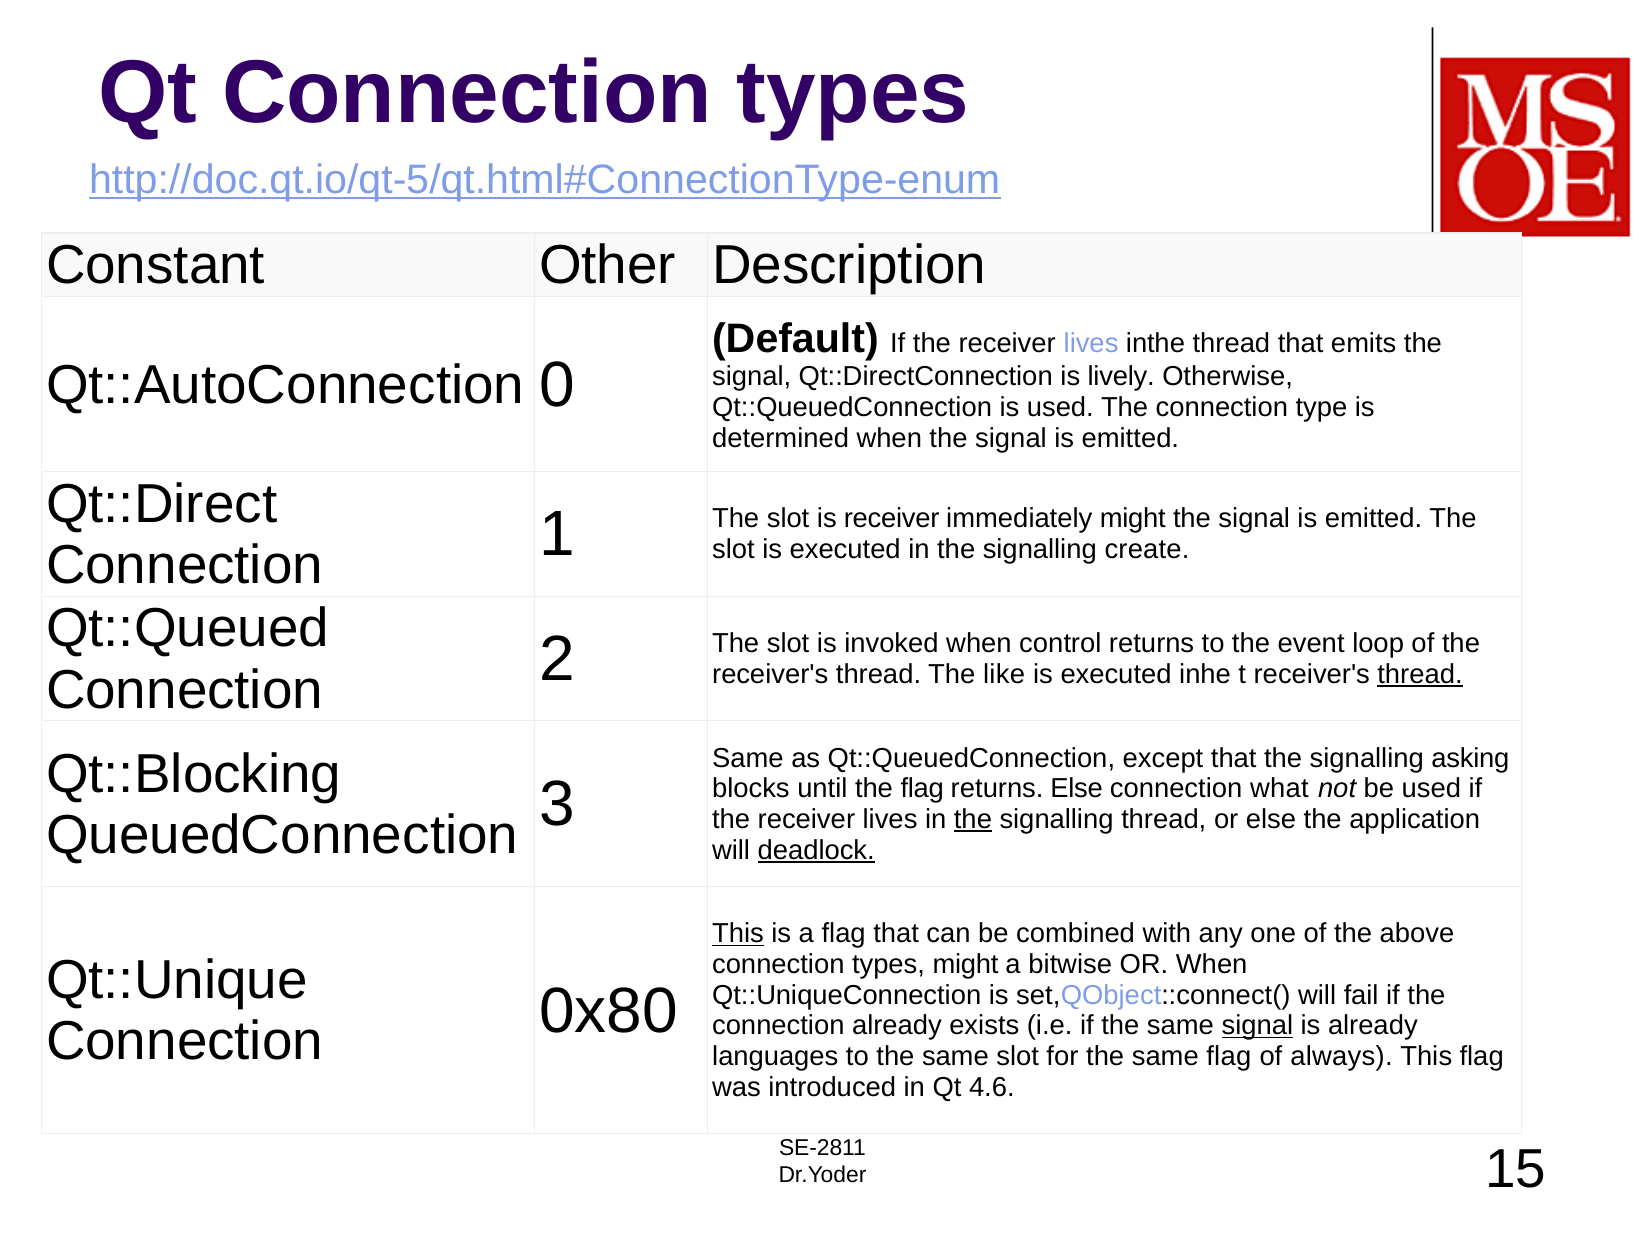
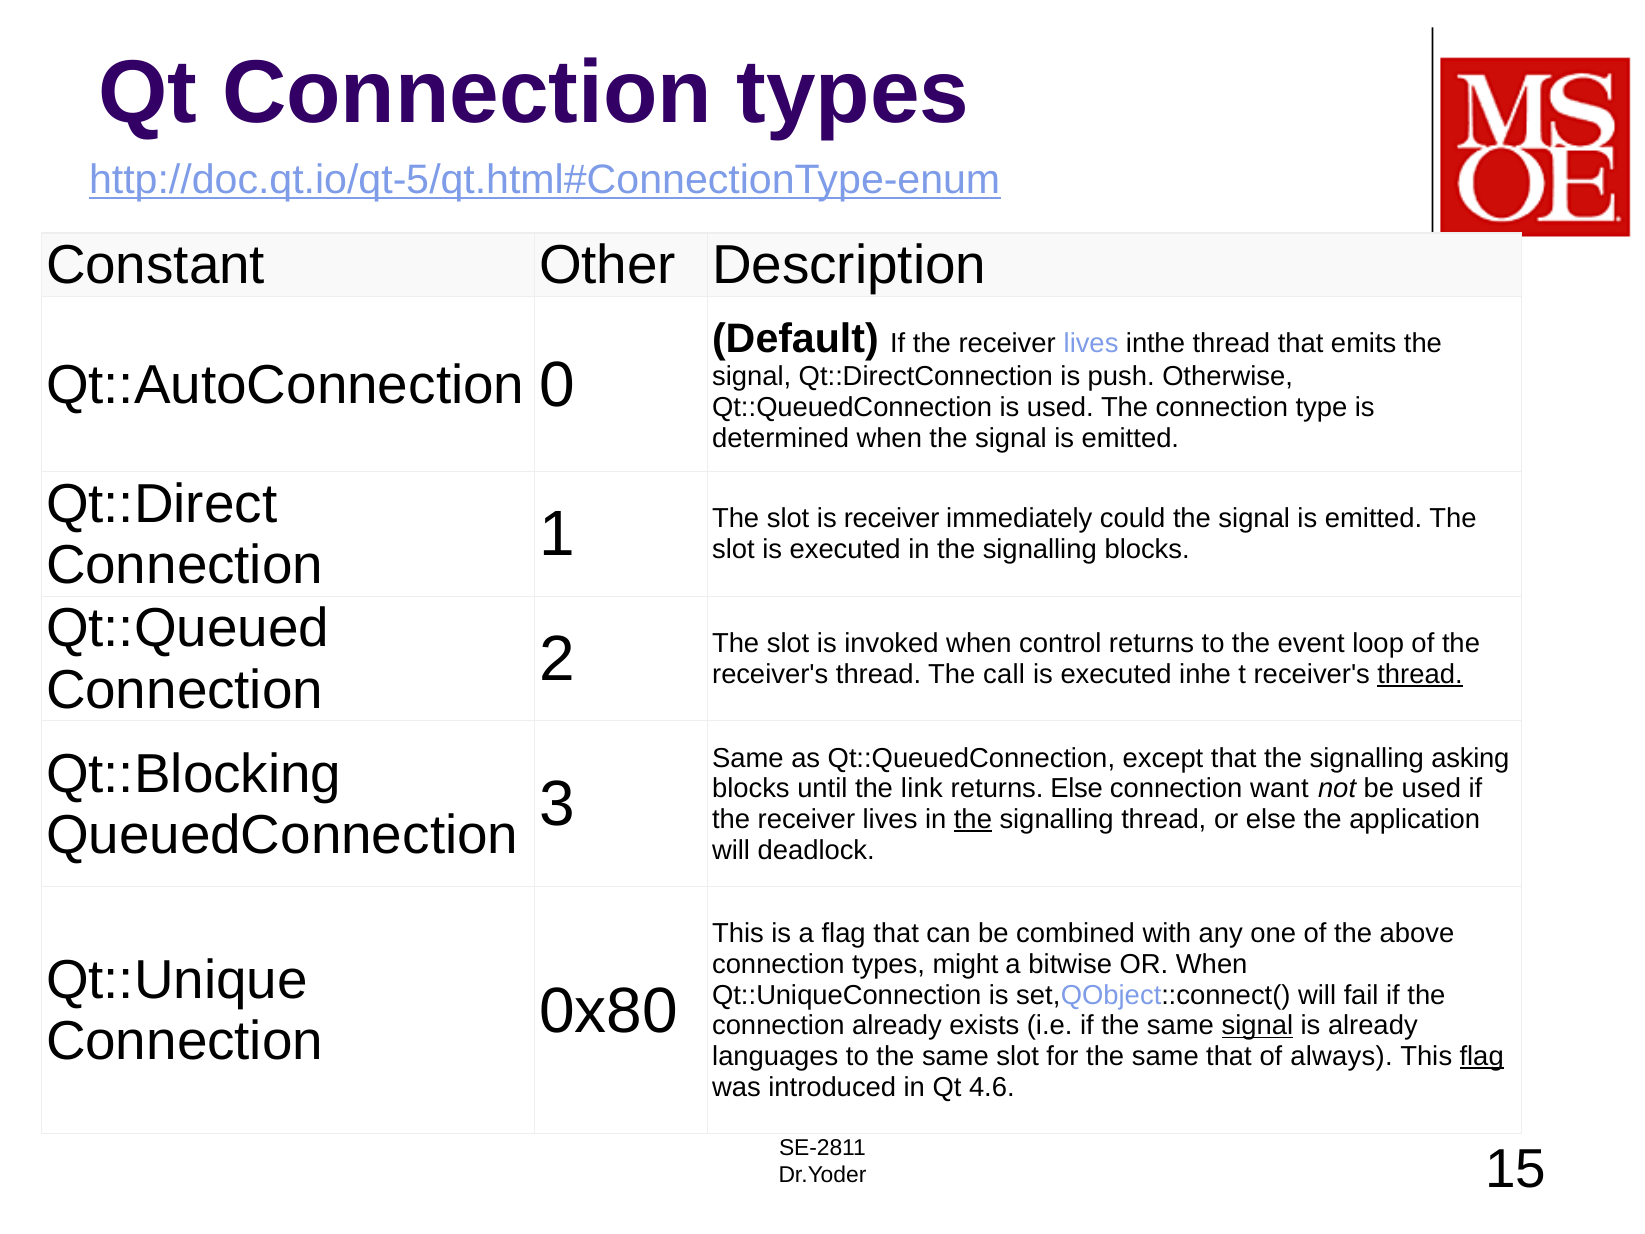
lively: lively -> push
signalling create: create -> blocks
immediately might: might -> could
like: like -> call
the flag: flag -> link
what: what -> want
deadlock underline: present -> none
This at (738, 933) underline: present -> none
same flag: flag -> that
flag at (1482, 1056) underline: none -> present
